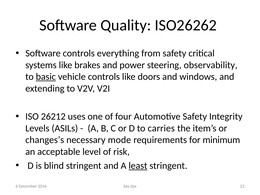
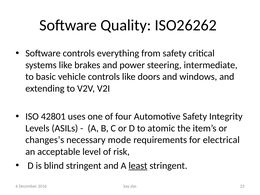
observability: observability -> intermediate
basic underline: present -> none
26212: 26212 -> 42801
carries: carries -> atomic
minimum: minimum -> electrical
